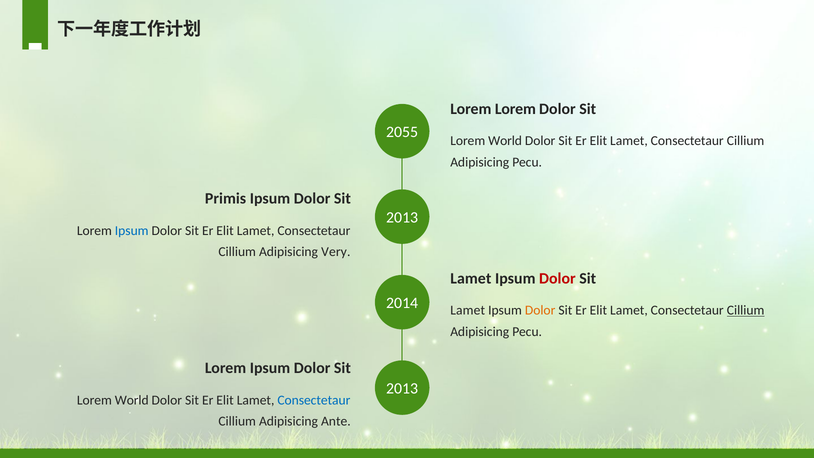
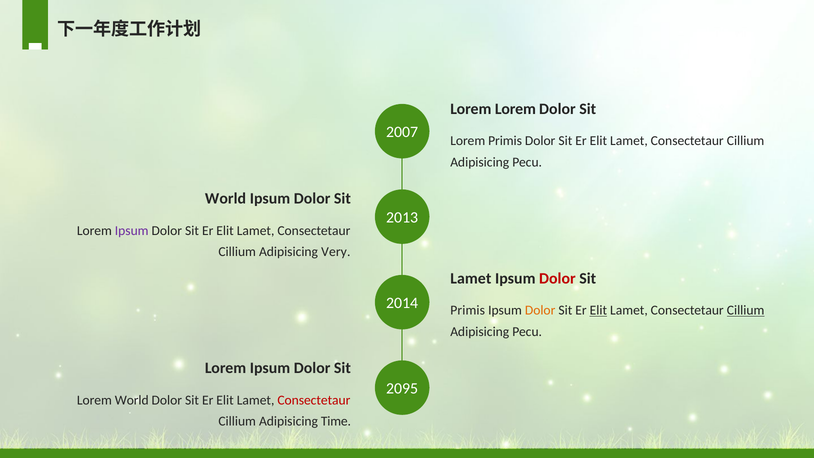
2055: 2055 -> 2007
World at (505, 141): World -> Primis
Primis at (226, 199): Primis -> World
Ipsum at (132, 231) colour: blue -> purple
Lamet at (468, 310): Lamet -> Primis
Elit at (598, 310) underline: none -> present
2013 at (402, 389): 2013 -> 2095
Consectetaur at (314, 400) colour: blue -> red
Ante: Ante -> Time
